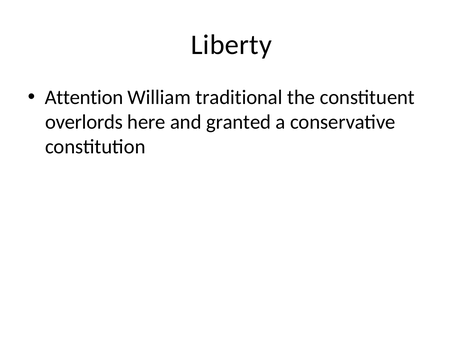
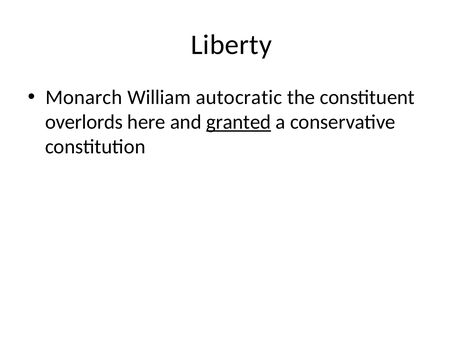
Attention: Attention -> Monarch
traditional: traditional -> autocratic
granted underline: none -> present
